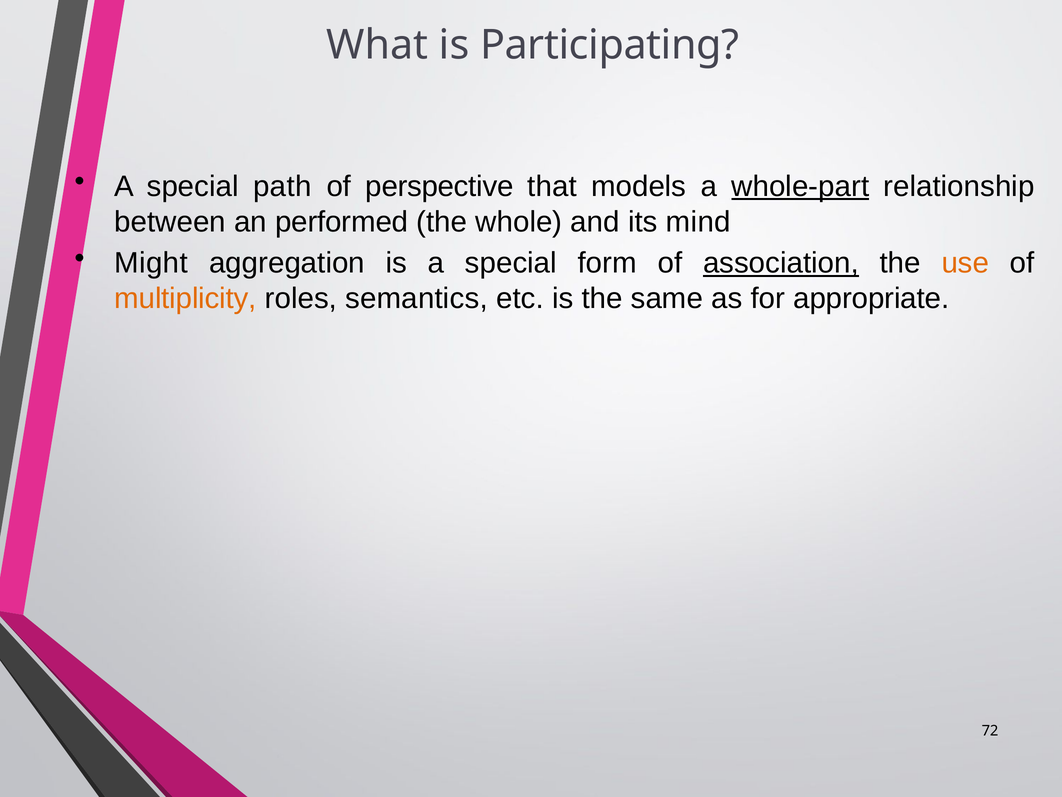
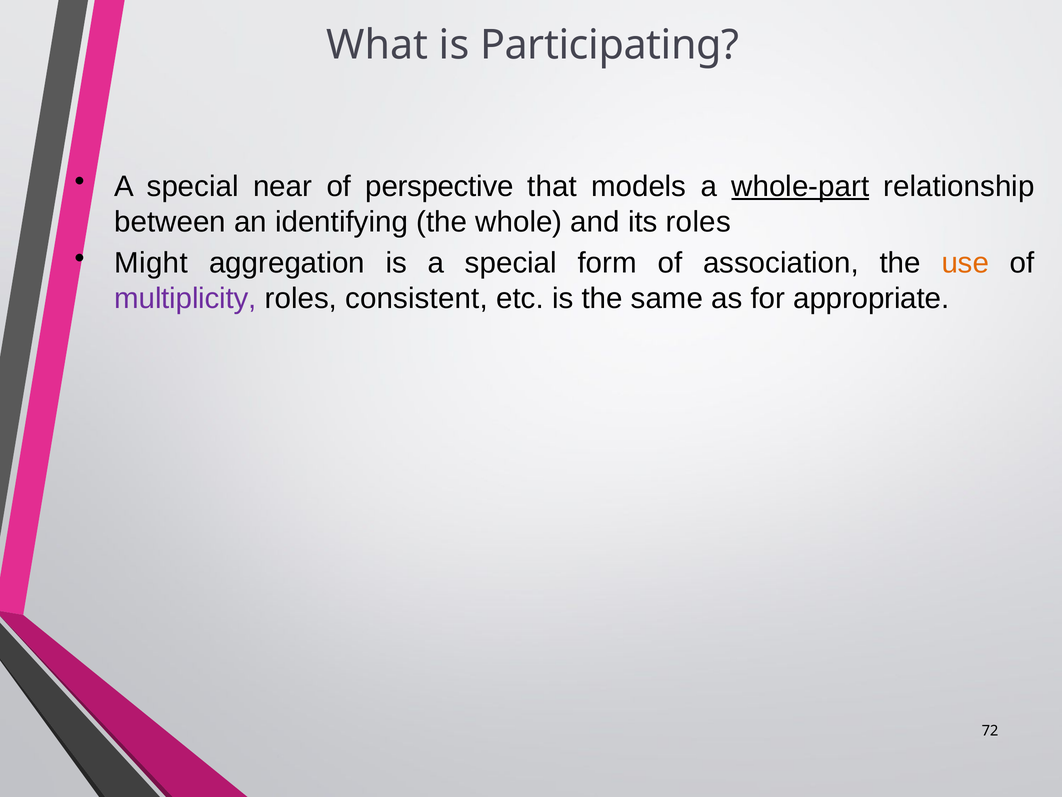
path: path -> near
performed: performed -> identifying
its mind: mind -> roles
association underline: present -> none
multiplicity colour: orange -> purple
semantics: semantics -> consistent
